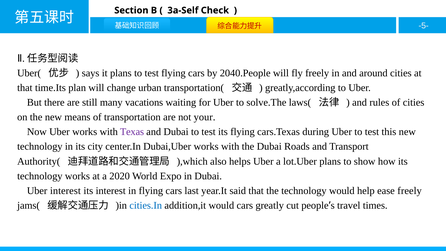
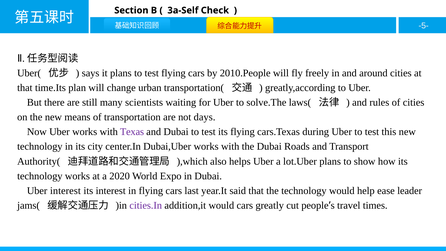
2040.People: 2040.People -> 2010.People
vacations: vacations -> scientists
your: your -> days
ease freely: freely -> leader
cities.In colour: blue -> purple
